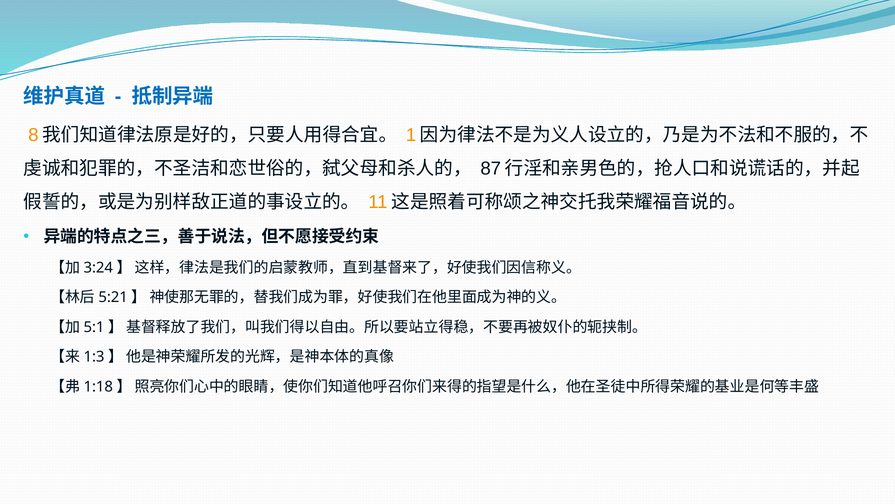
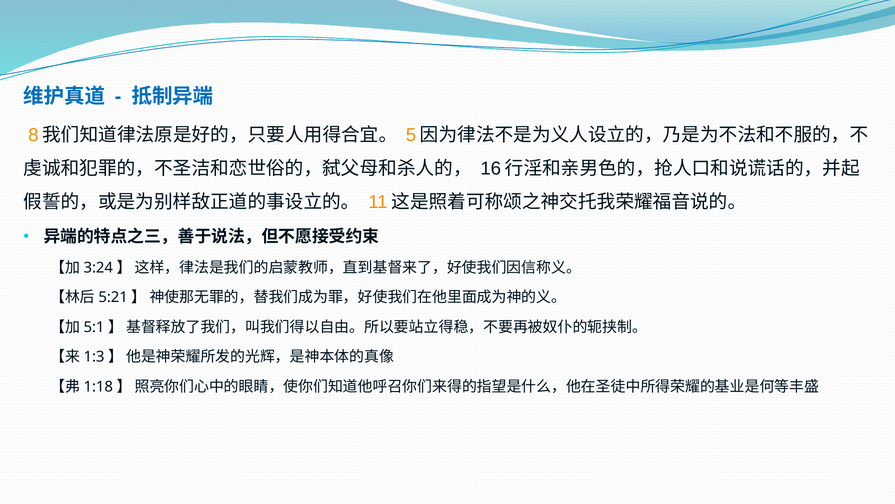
1: 1 -> 5
87: 87 -> 16
